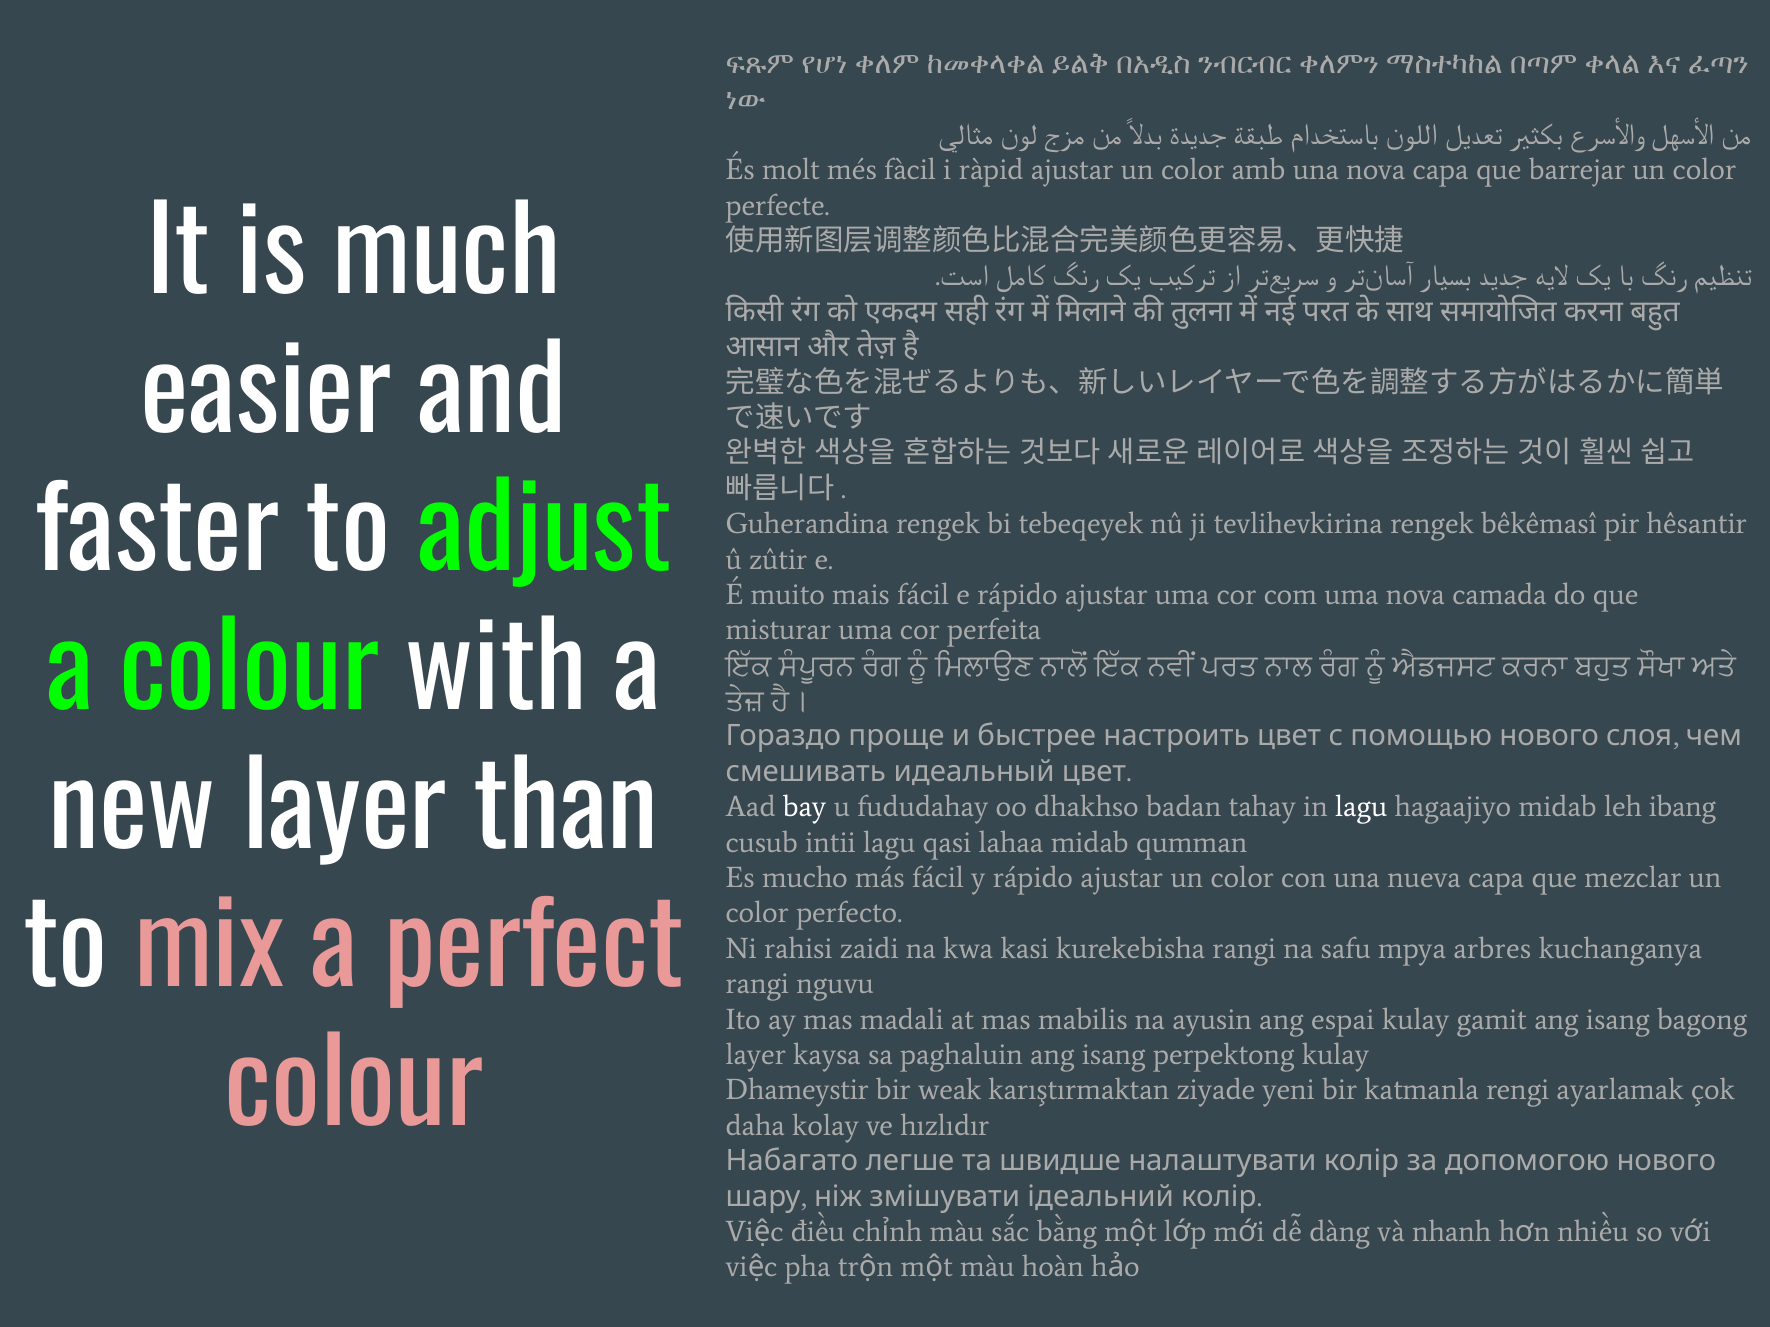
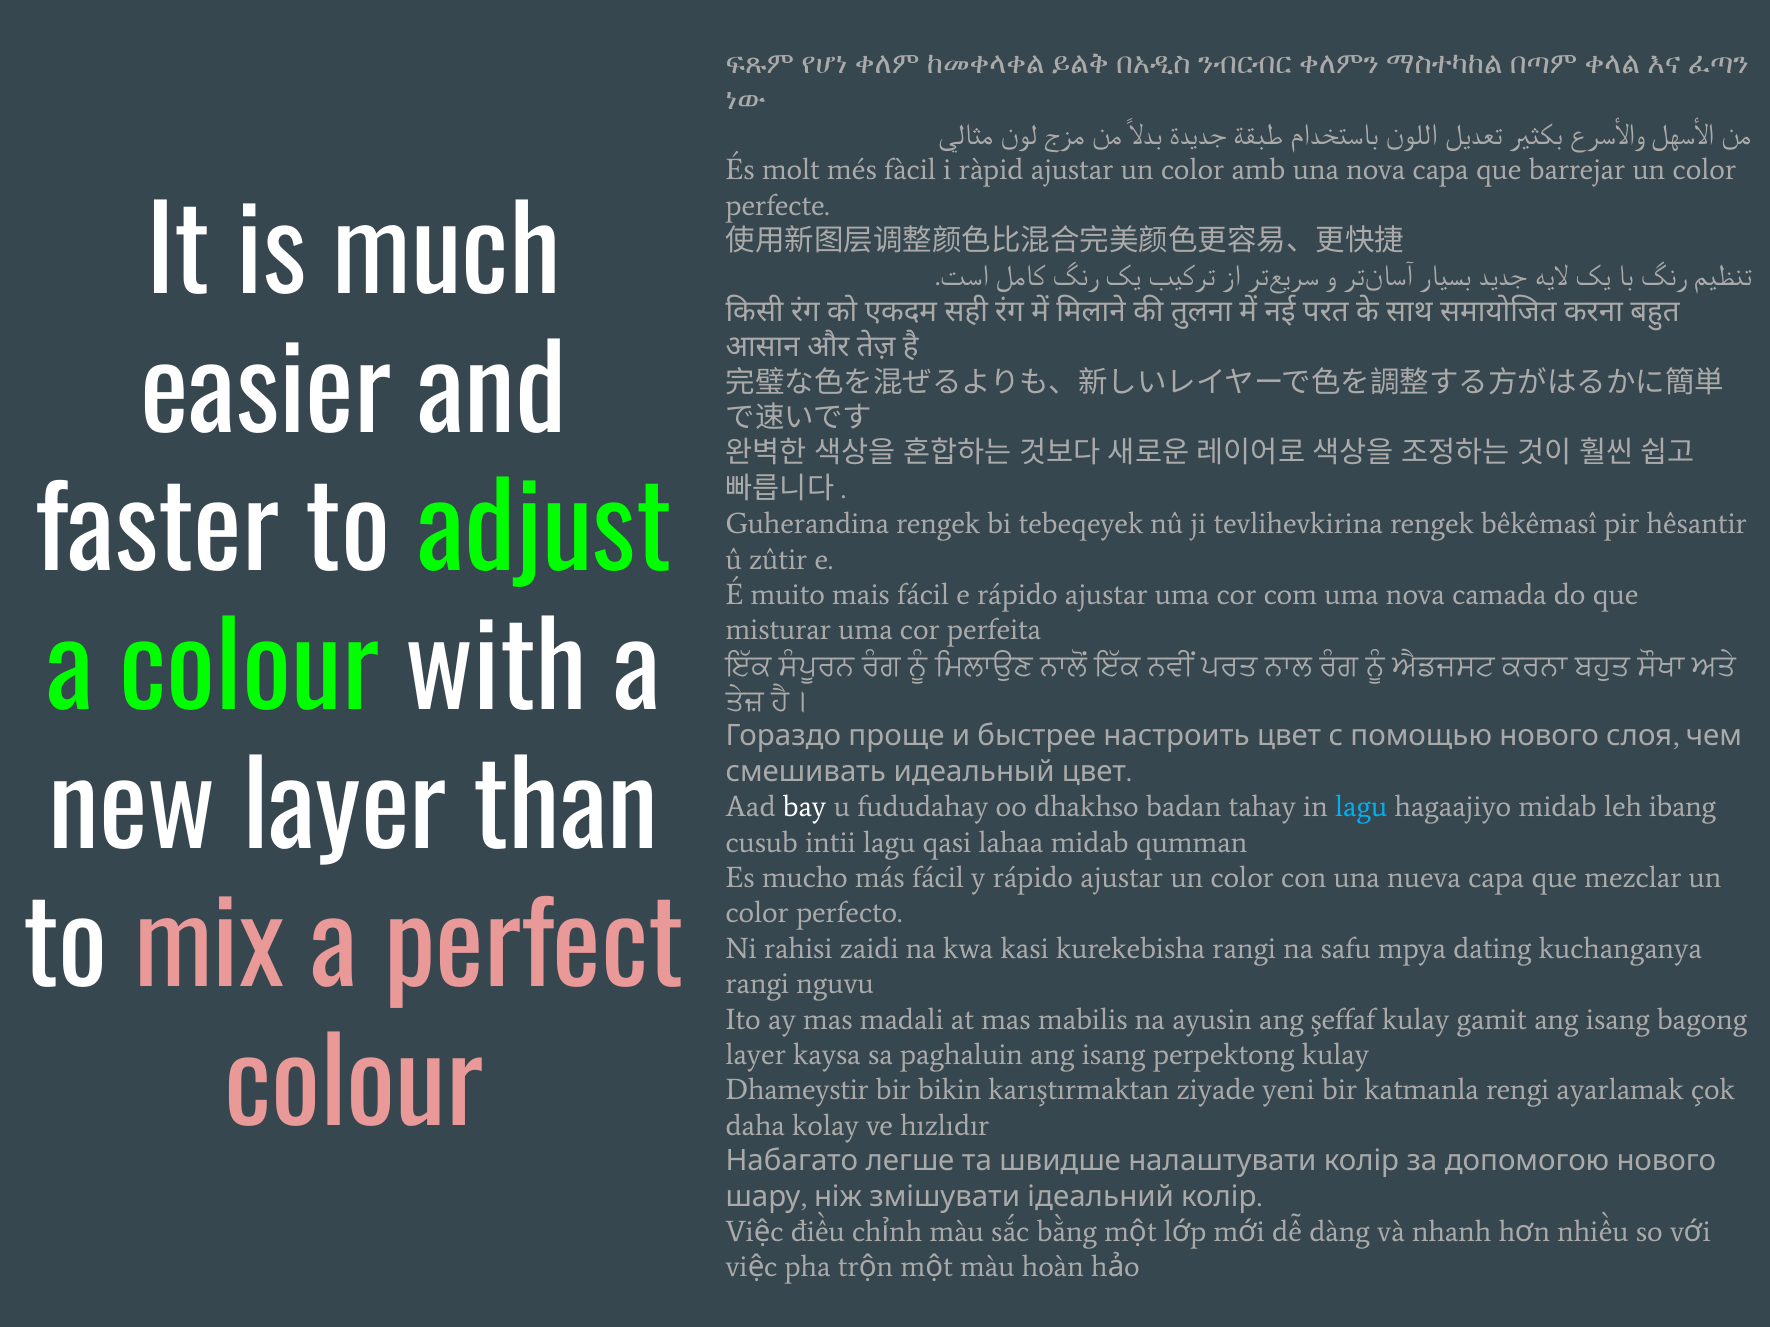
lagu at (1361, 807) colour: white -> light blue
arbres: arbres -> dating
espai: espai -> şeffaf
weak: weak -> bikin
